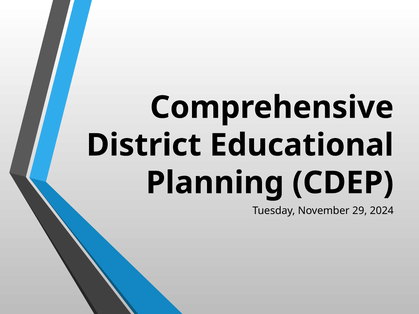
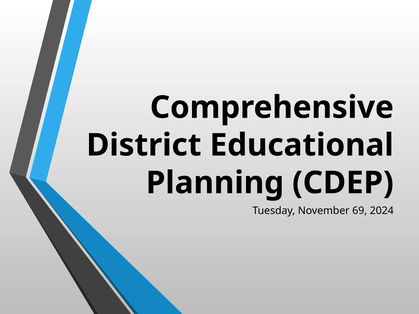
29: 29 -> 69
